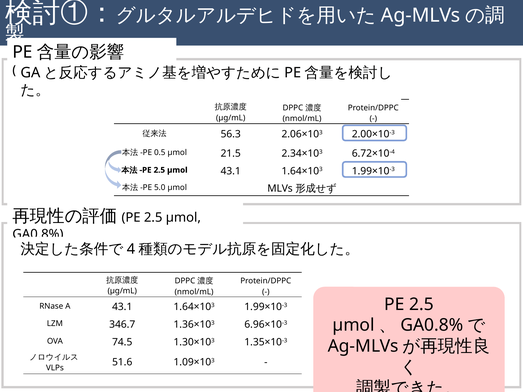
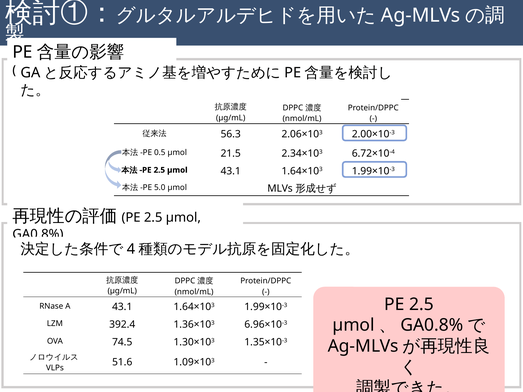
346.7: 346.7 -> 392.4
